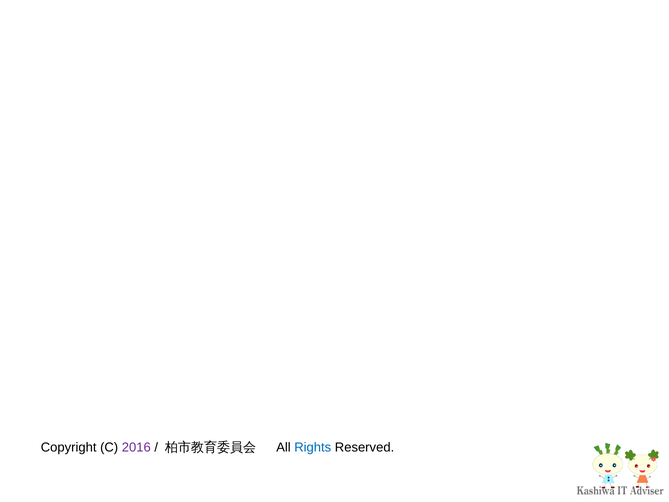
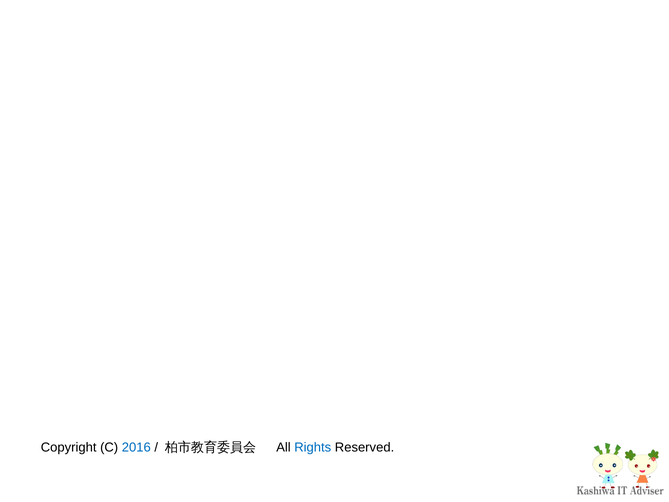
2016 colour: purple -> blue
